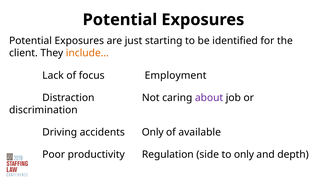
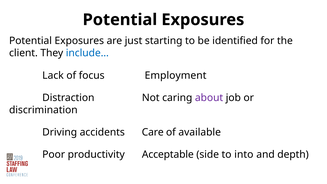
include… colour: orange -> blue
accidents Only: Only -> Care
Regulation: Regulation -> Acceptable
to only: only -> into
